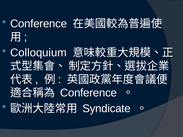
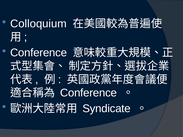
Conference at (39, 24): Conference -> Colloquium
Colloquium at (38, 53): Colloquium -> Conference
